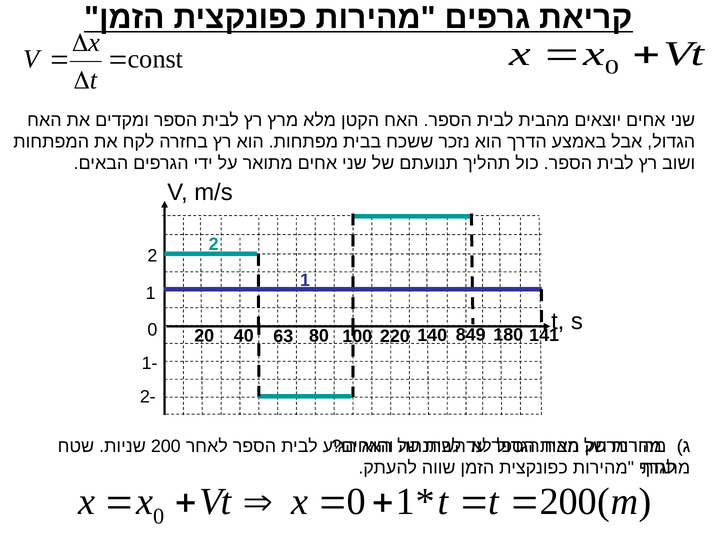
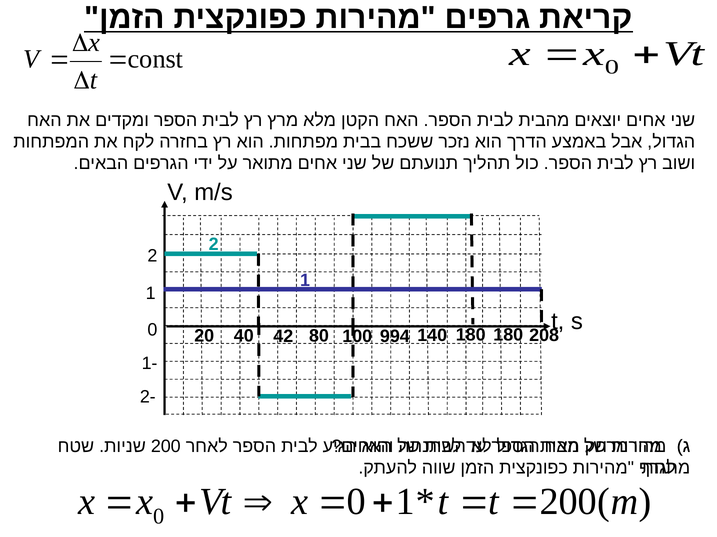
63: 63 -> 42
220: 220 -> 994
140 849: 849 -> 180
141: 141 -> 208
